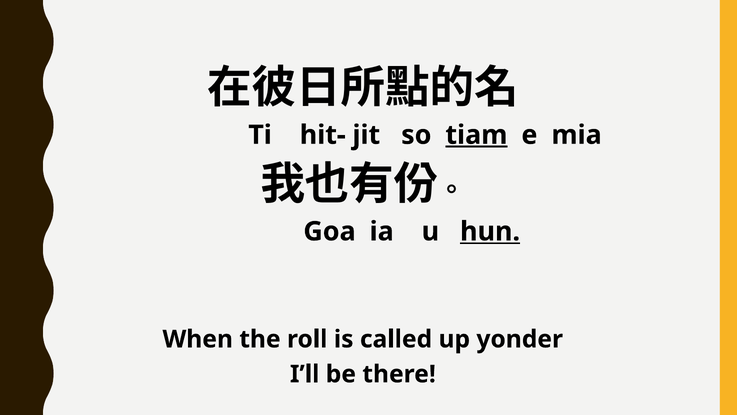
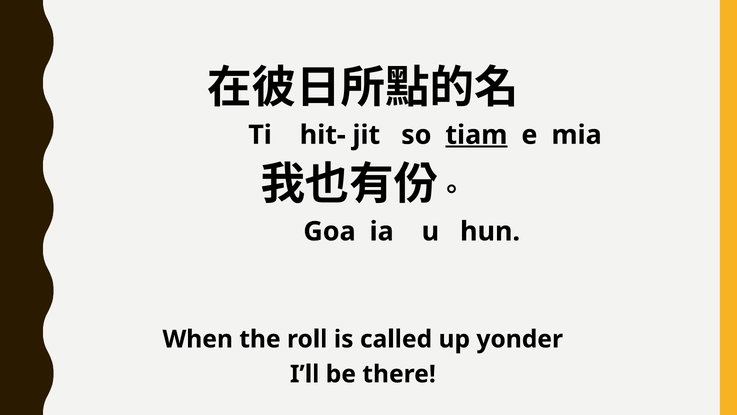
hun underline: present -> none
